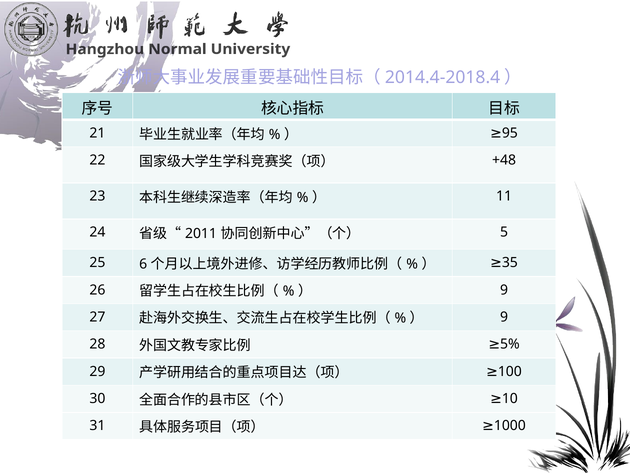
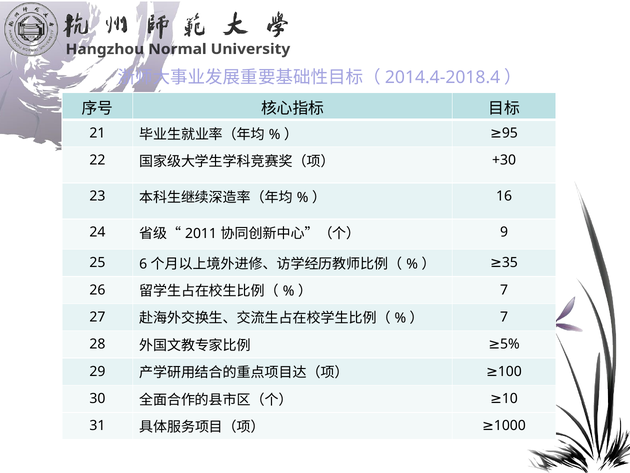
+48: +48 -> +30
11: 11 -> 16
5: 5 -> 9
9 at (504, 290): 9 -> 7
9 at (504, 317): 9 -> 7
